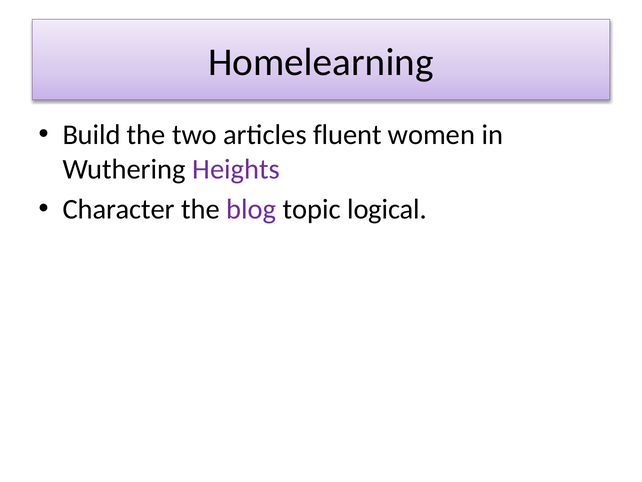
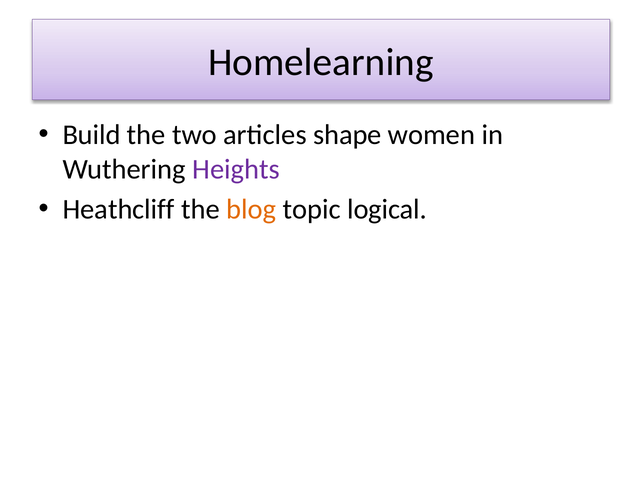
fluent: fluent -> shape
Character: Character -> Heathcliff
blog colour: purple -> orange
